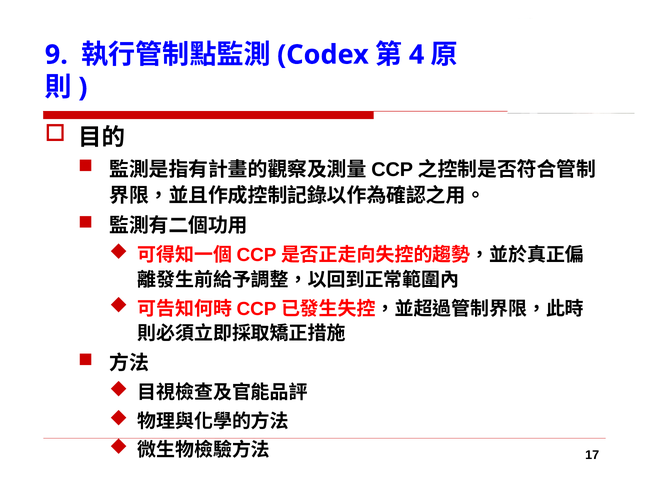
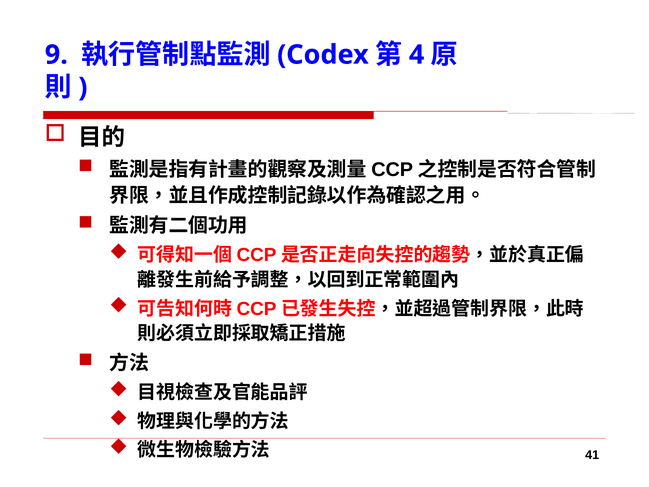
17: 17 -> 41
